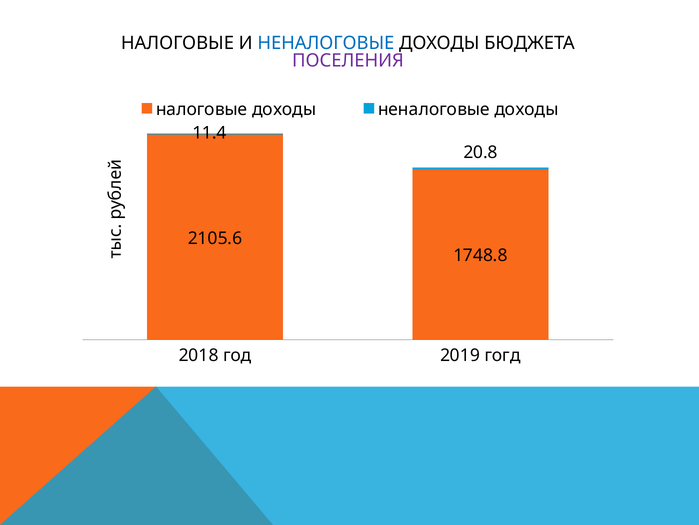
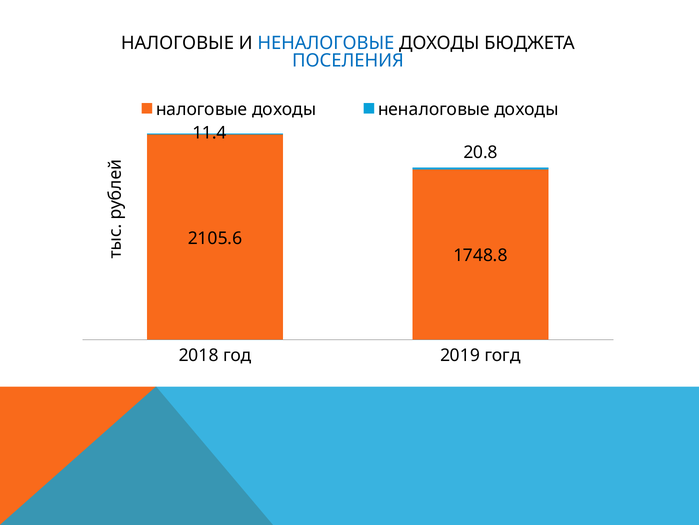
ПОСЕЛЕНИЯ colour: purple -> blue
